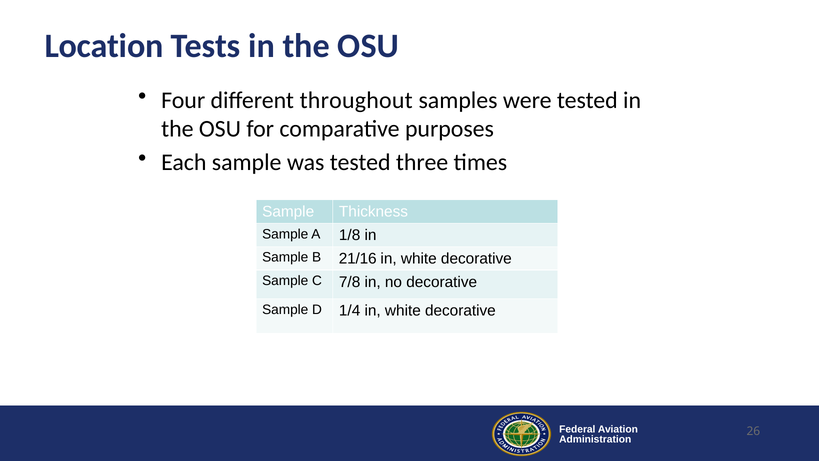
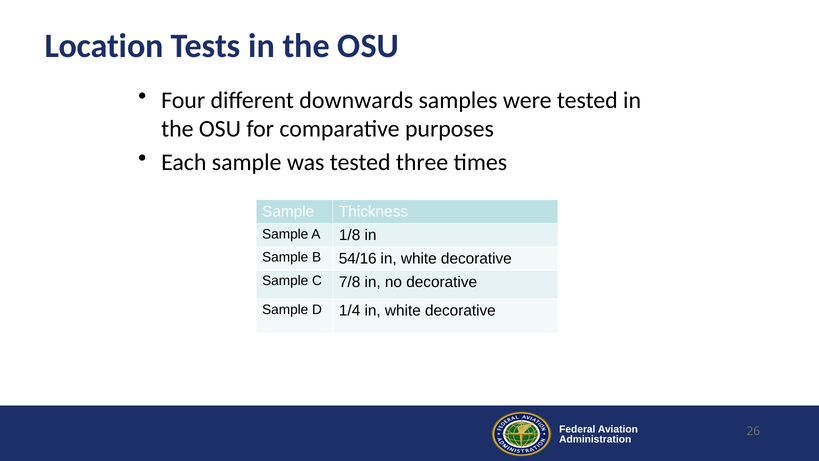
throughout: throughout -> downwards
21/16: 21/16 -> 54/16
